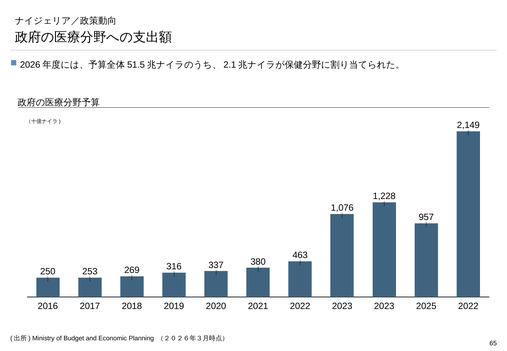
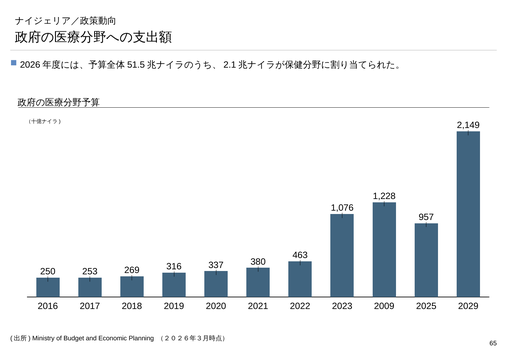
2023 2023: 2023 -> 2009
2025 2022: 2022 -> 2029
